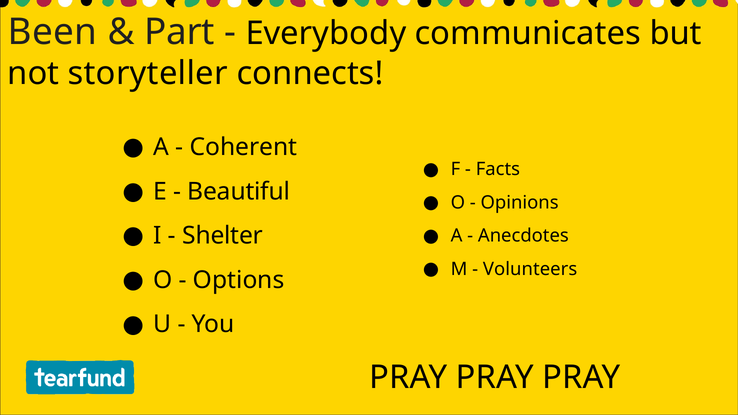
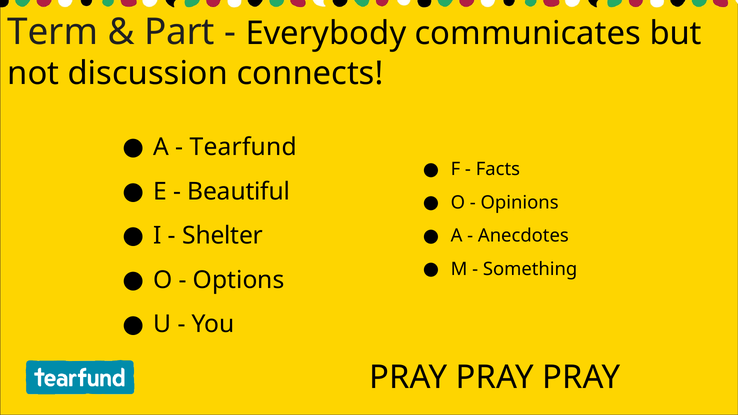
Been: Been -> Term
storyteller: storyteller -> discussion
Coherent: Coherent -> Tearfund
Volunteers: Volunteers -> Something
